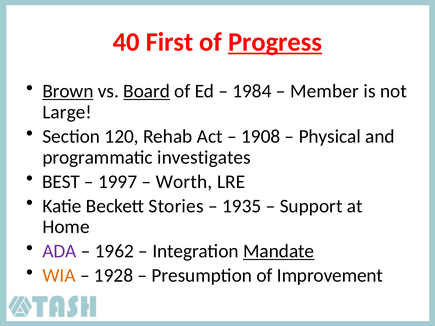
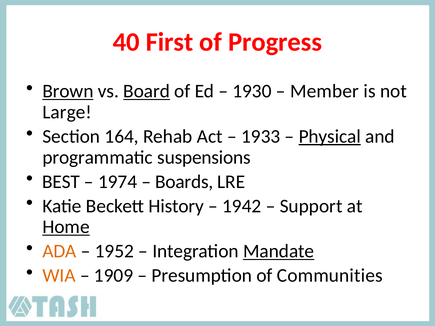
Progress underline: present -> none
1984: 1984 -> 1930
120: 120 -> 164
1908: 1908 -> 1933
Physical underline: none -> present
investigates: investigates -> suspensions
1997: 1997 -> 1974
Worth: Worth -> Boards
Stories: Stories -> History
1935: 1935 -> 1942
Home underline: none -> present
ADA colour: purple -> orange
1962: 1962 -> 1952
1928: 1928 -> 1909
Improvement: Improvement -> Communities
